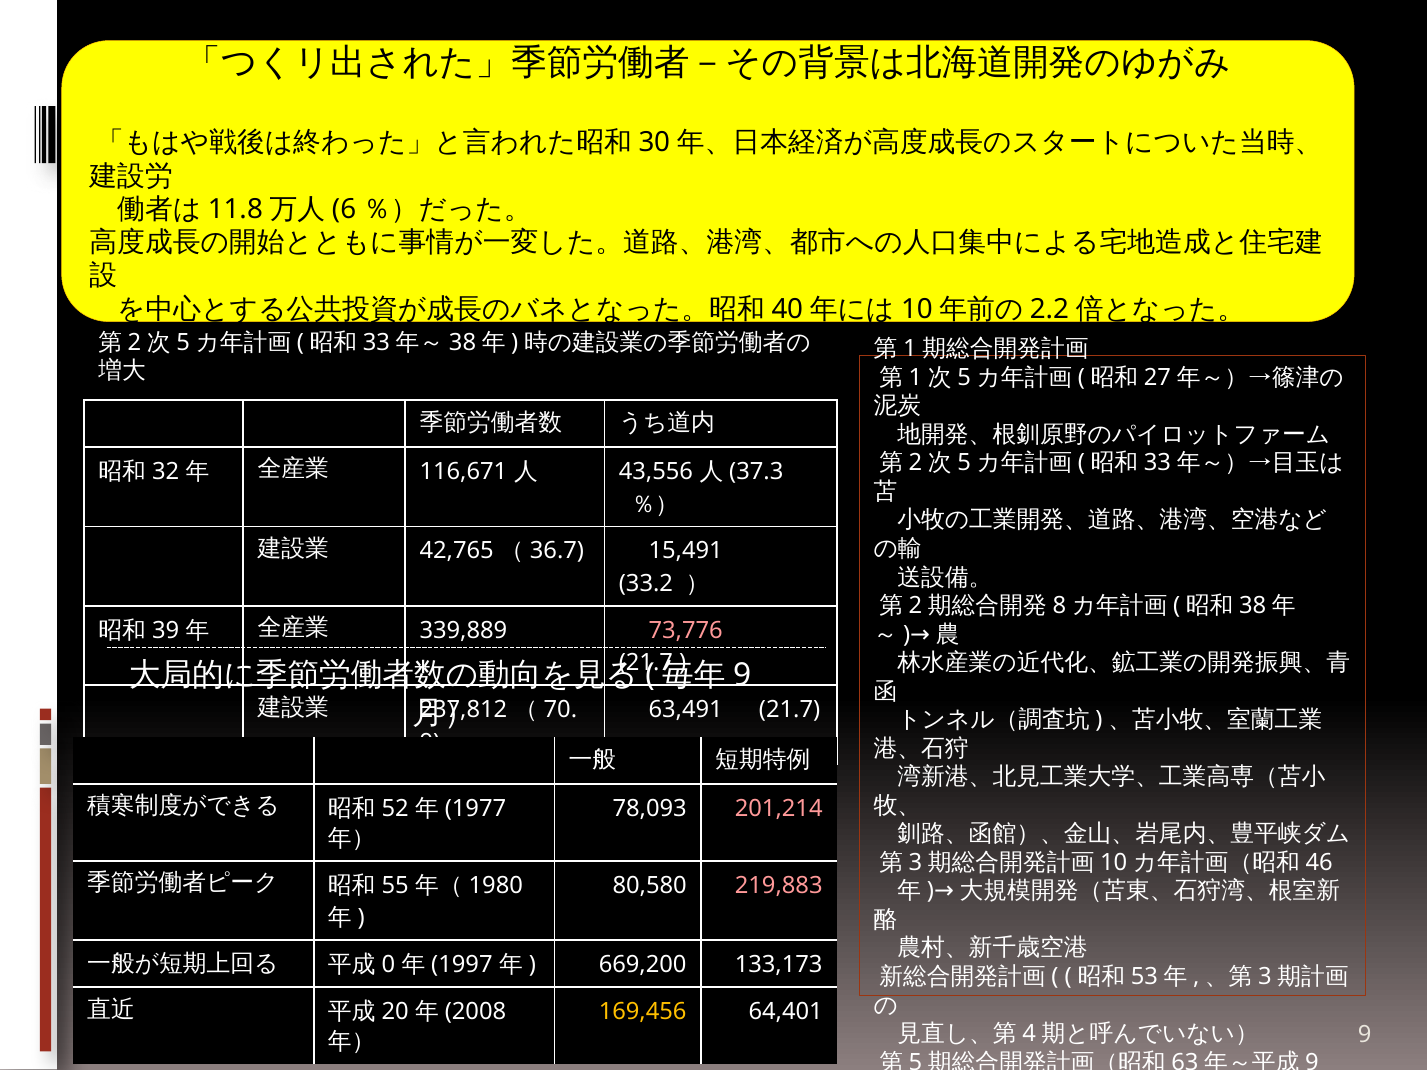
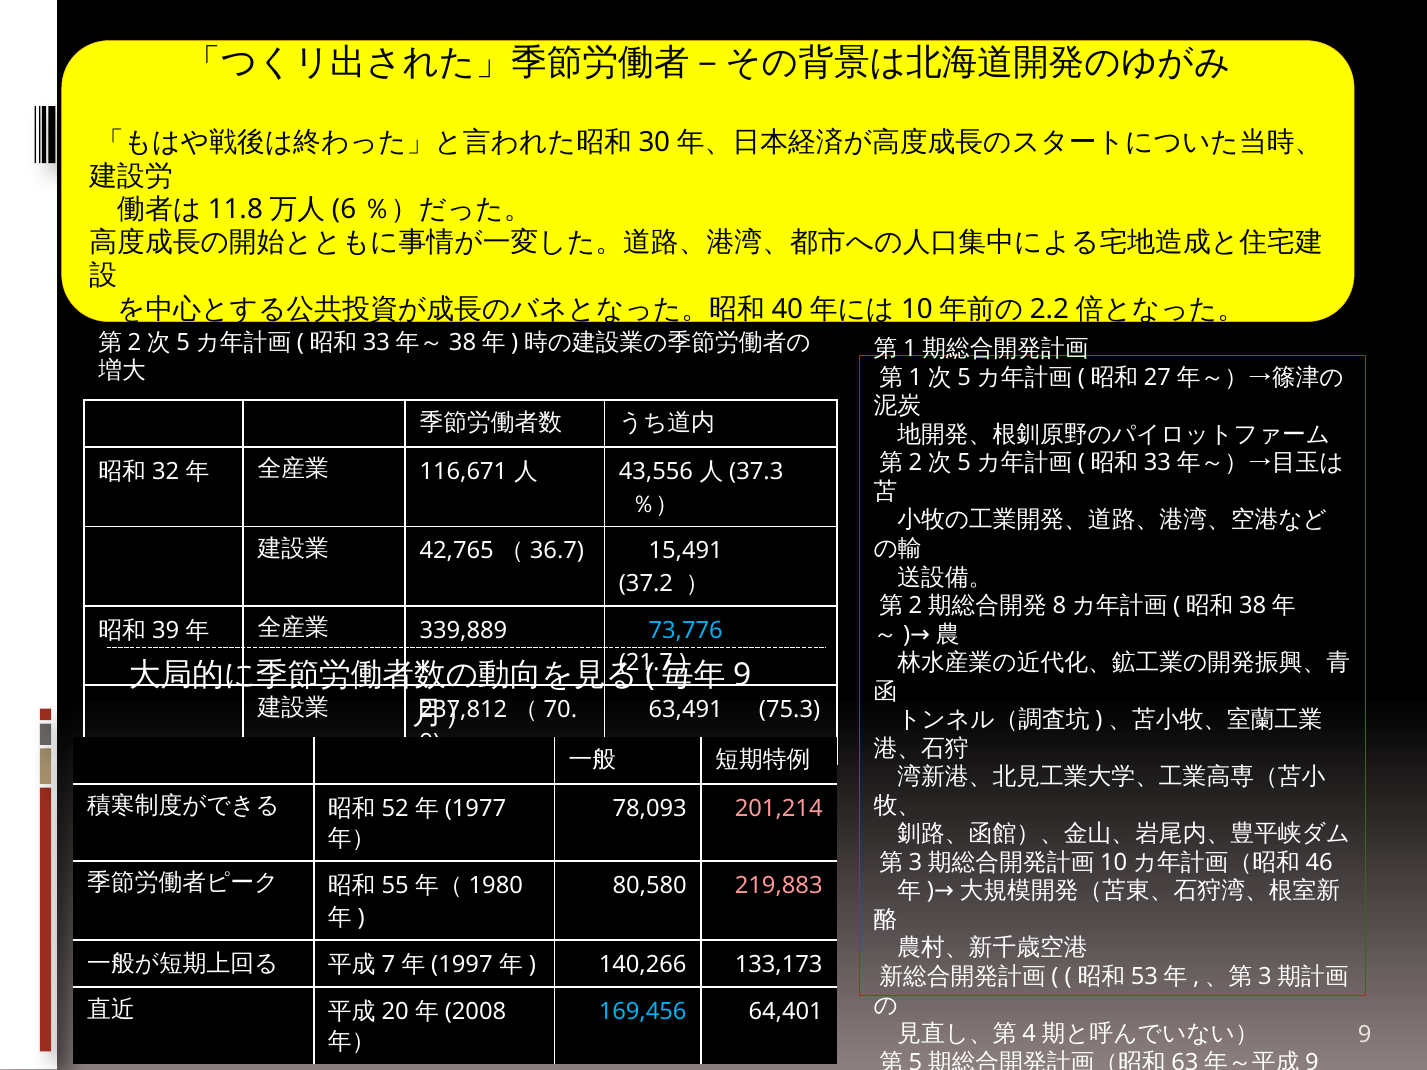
33.2: 33.2 -> 37.2
73,776 colour: pink -> light blue
63,491 21.7: 21.7 -> 75.3
0: 0 -> 7
669,200: 669,200 -> 140,266
169,456 colour: yellow -> light blue
